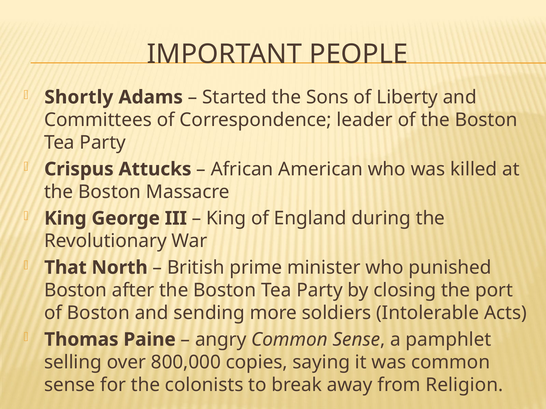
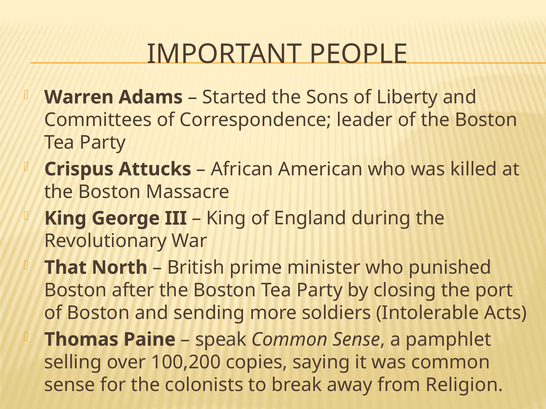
Shortly: Shortly -> Warren
angry: angry -> speak
800,000: 800,000 -> 100,200
